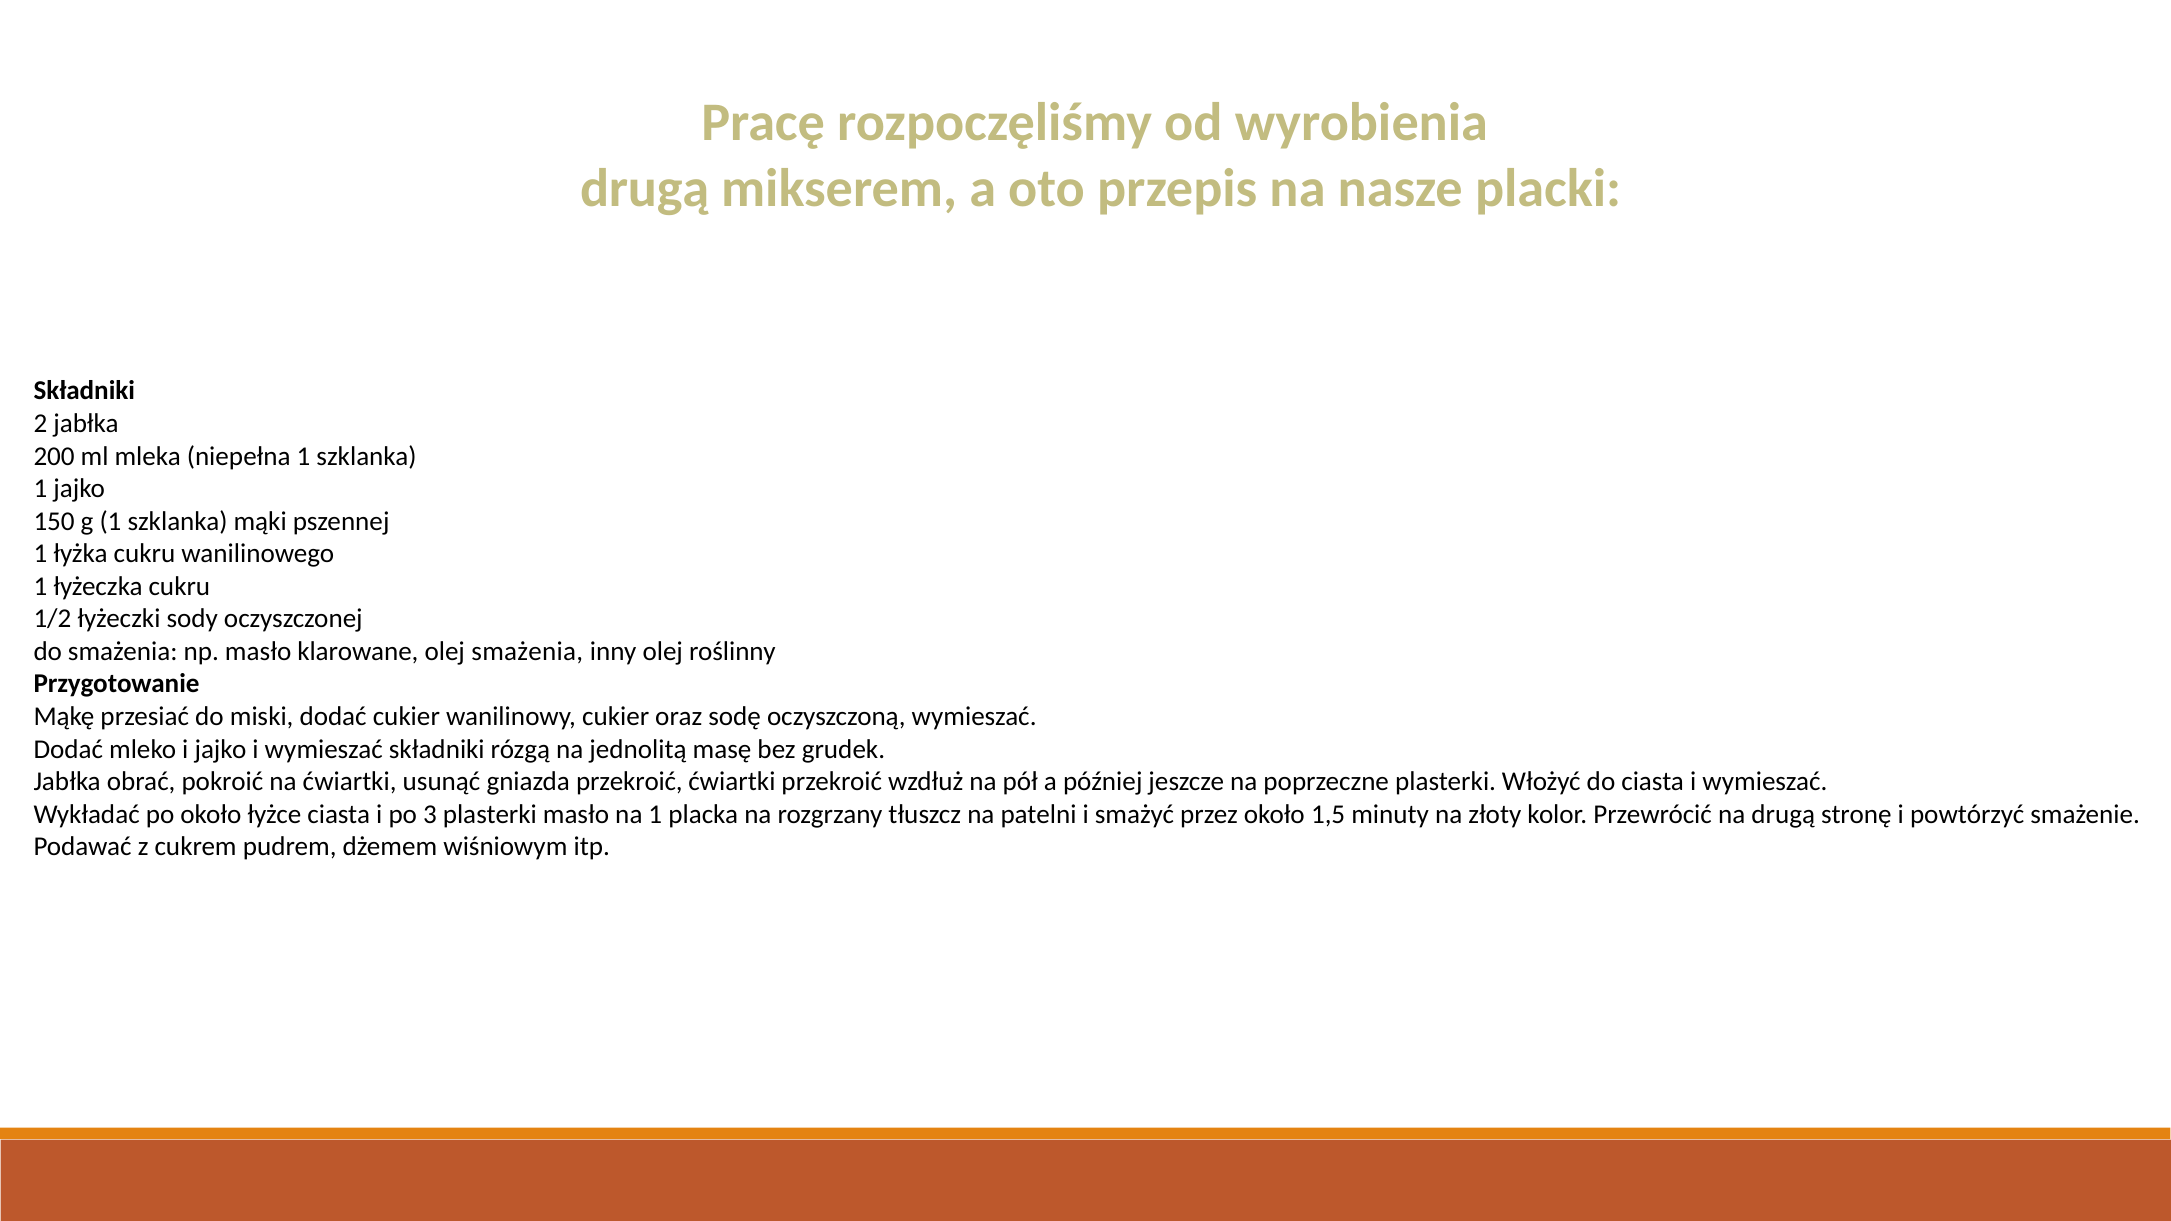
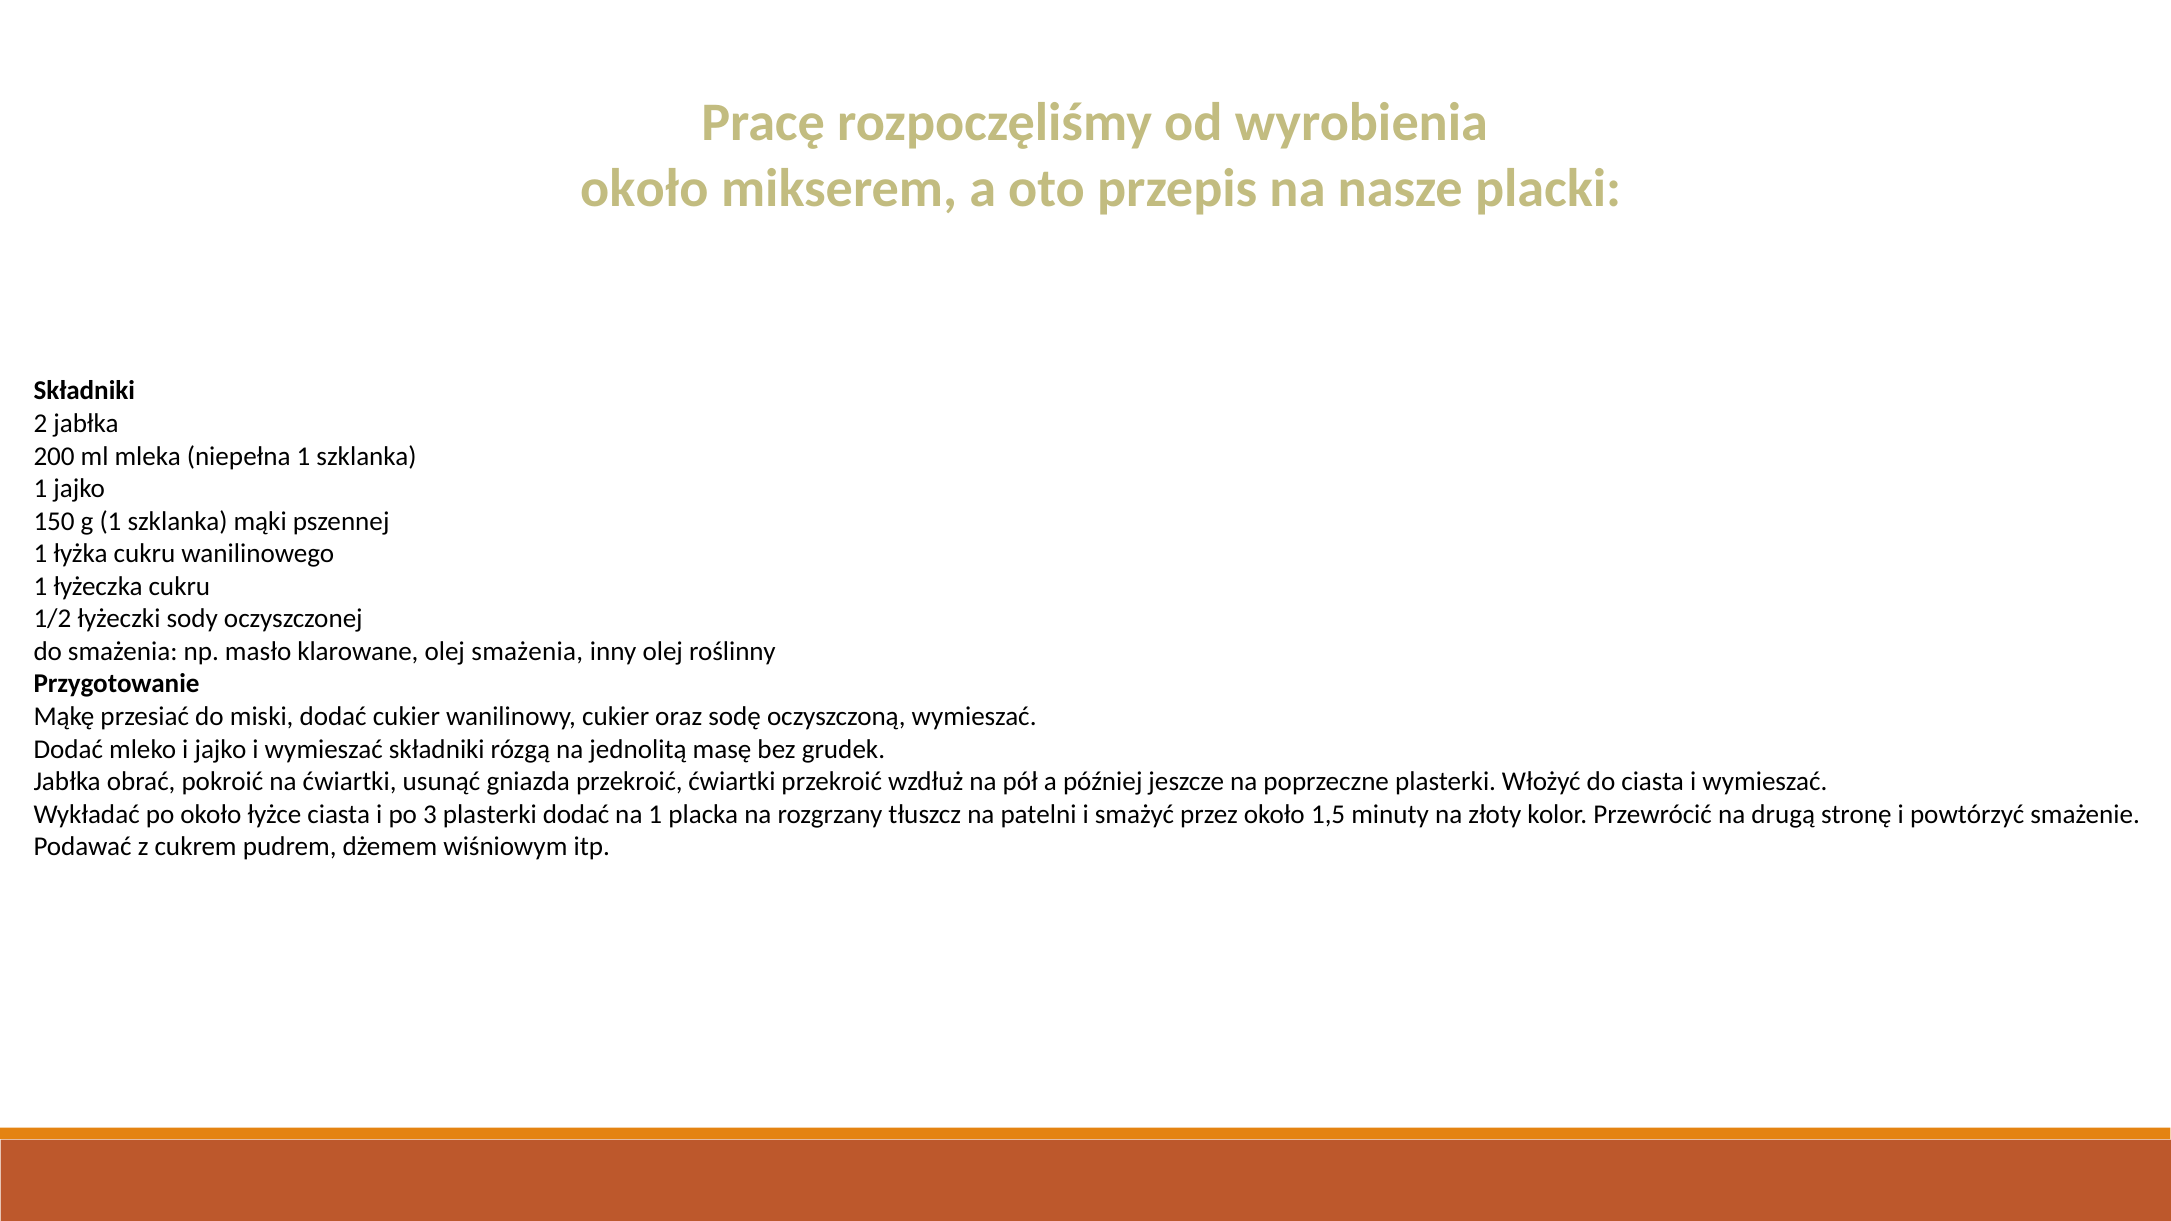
drugą at (645, 188): drugą -> około
plasterki masło: masło -> dodać
